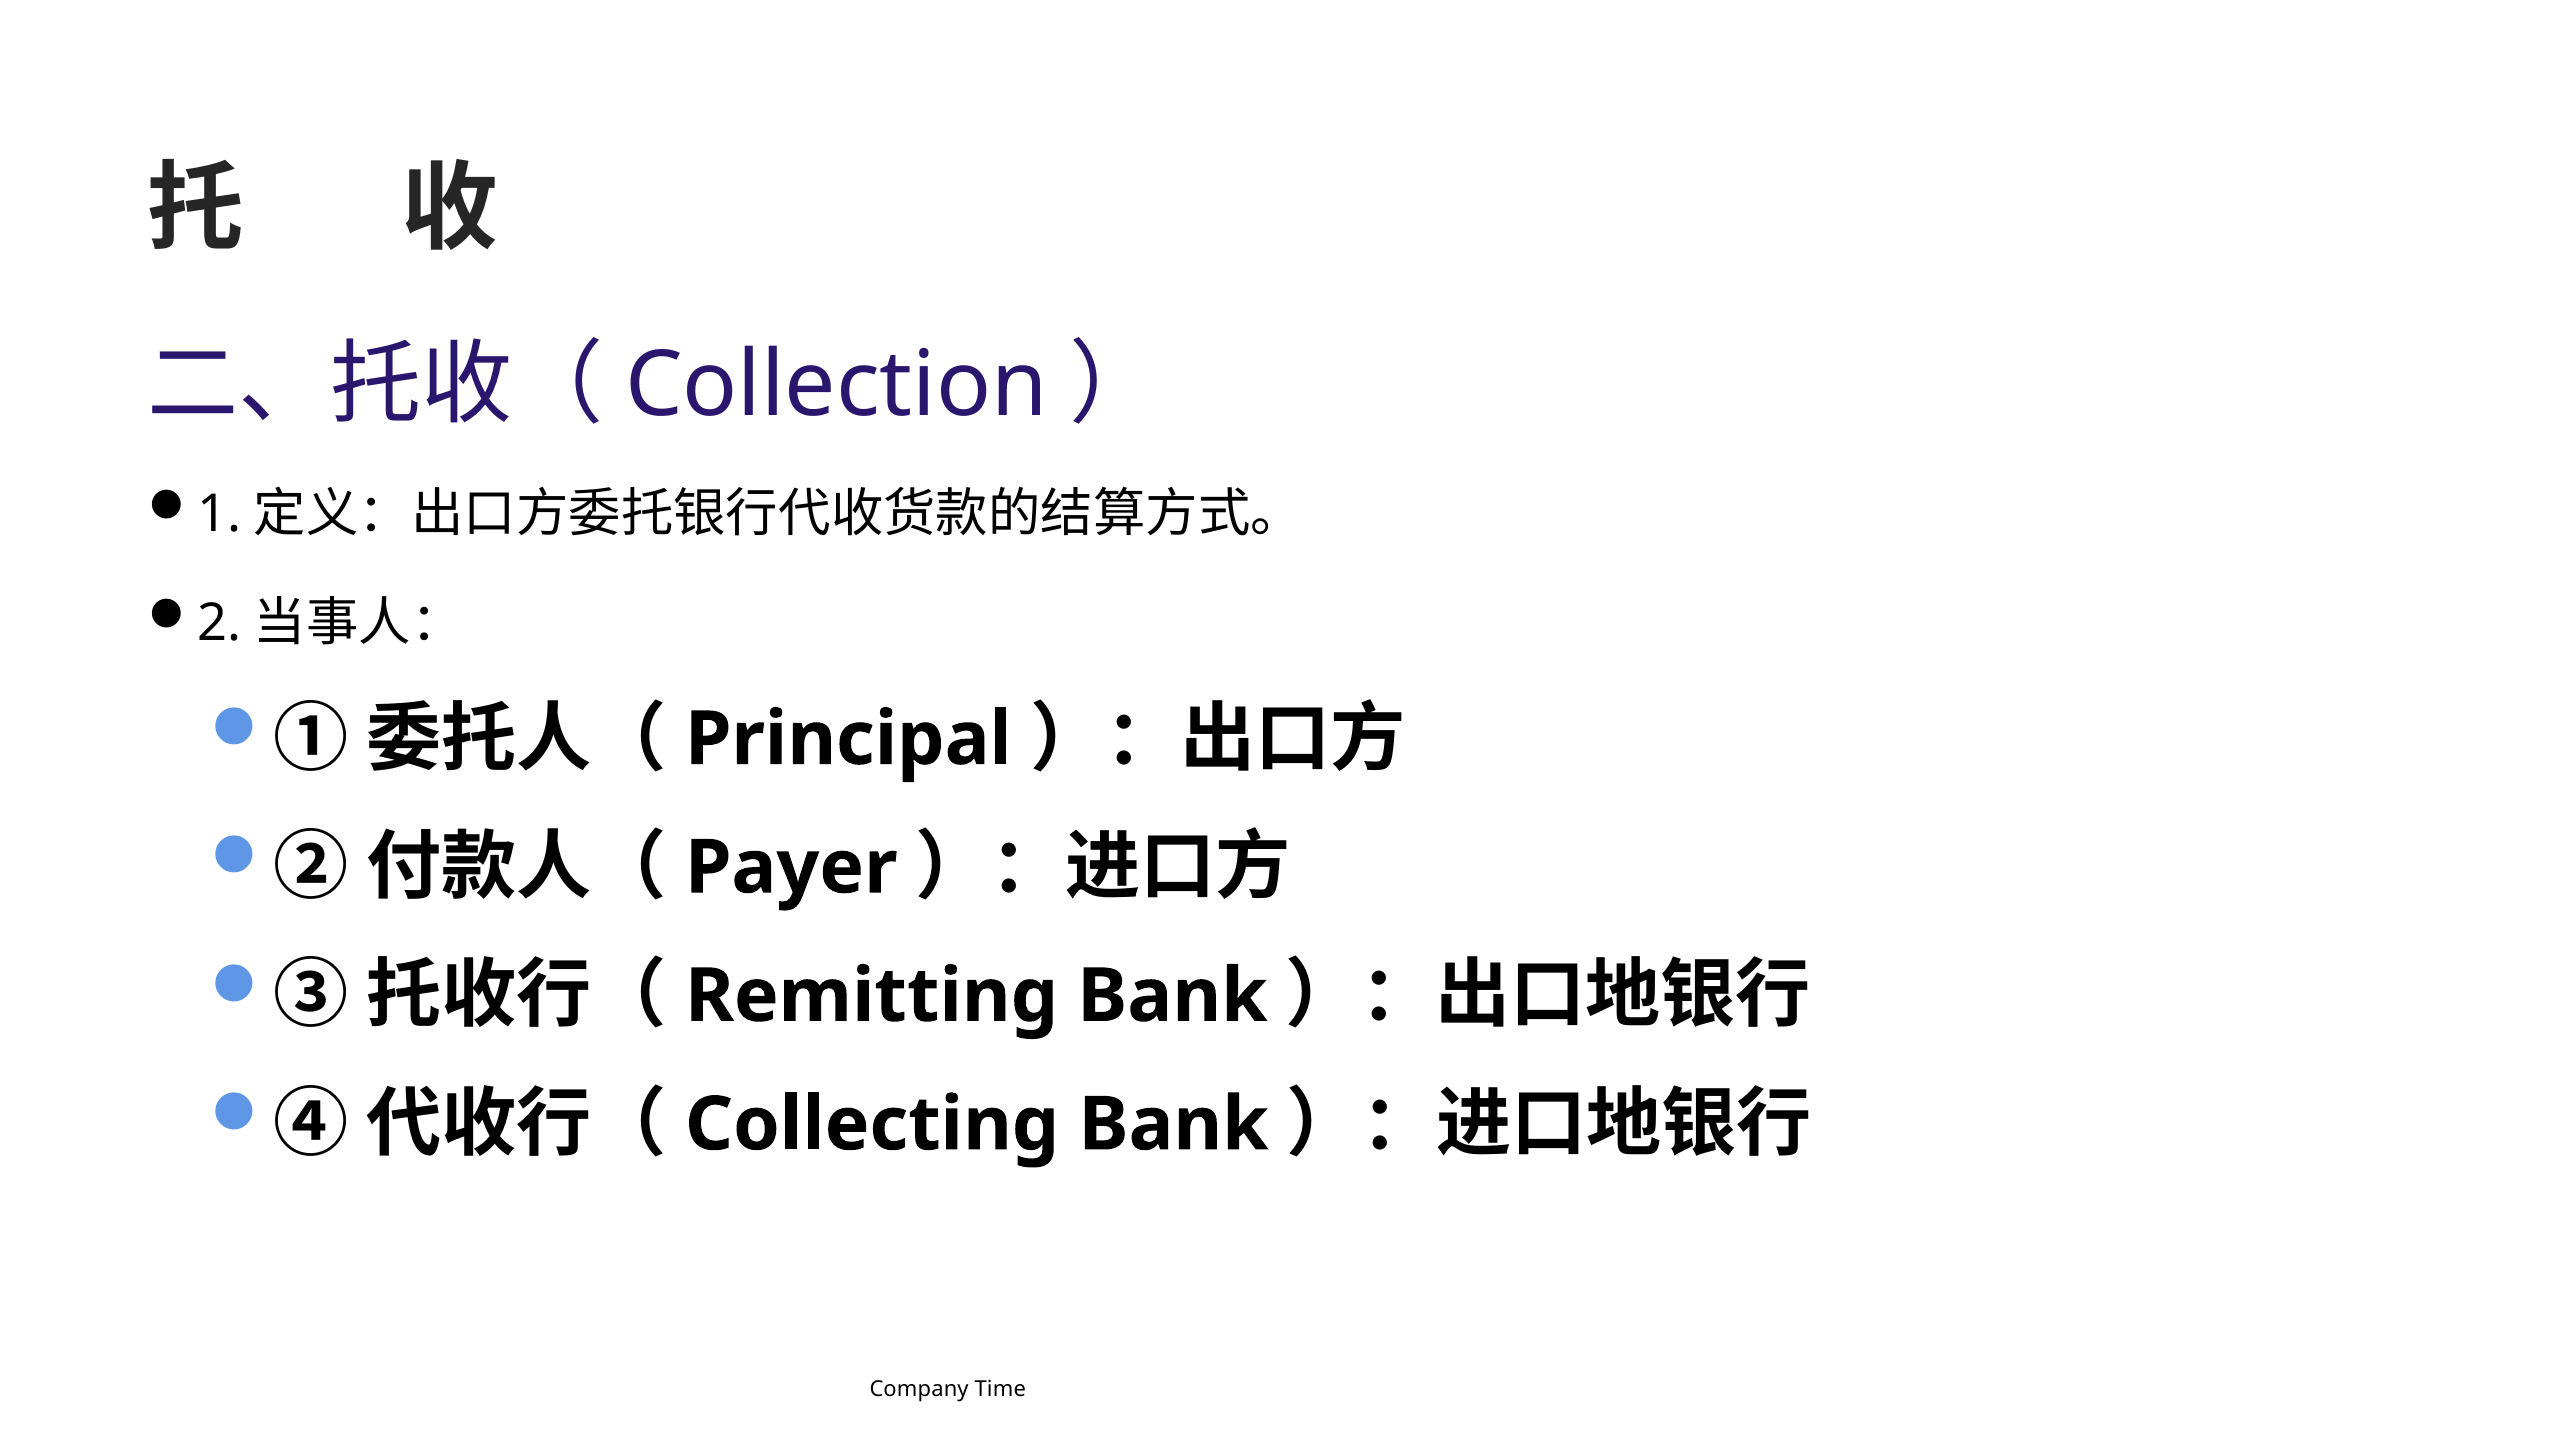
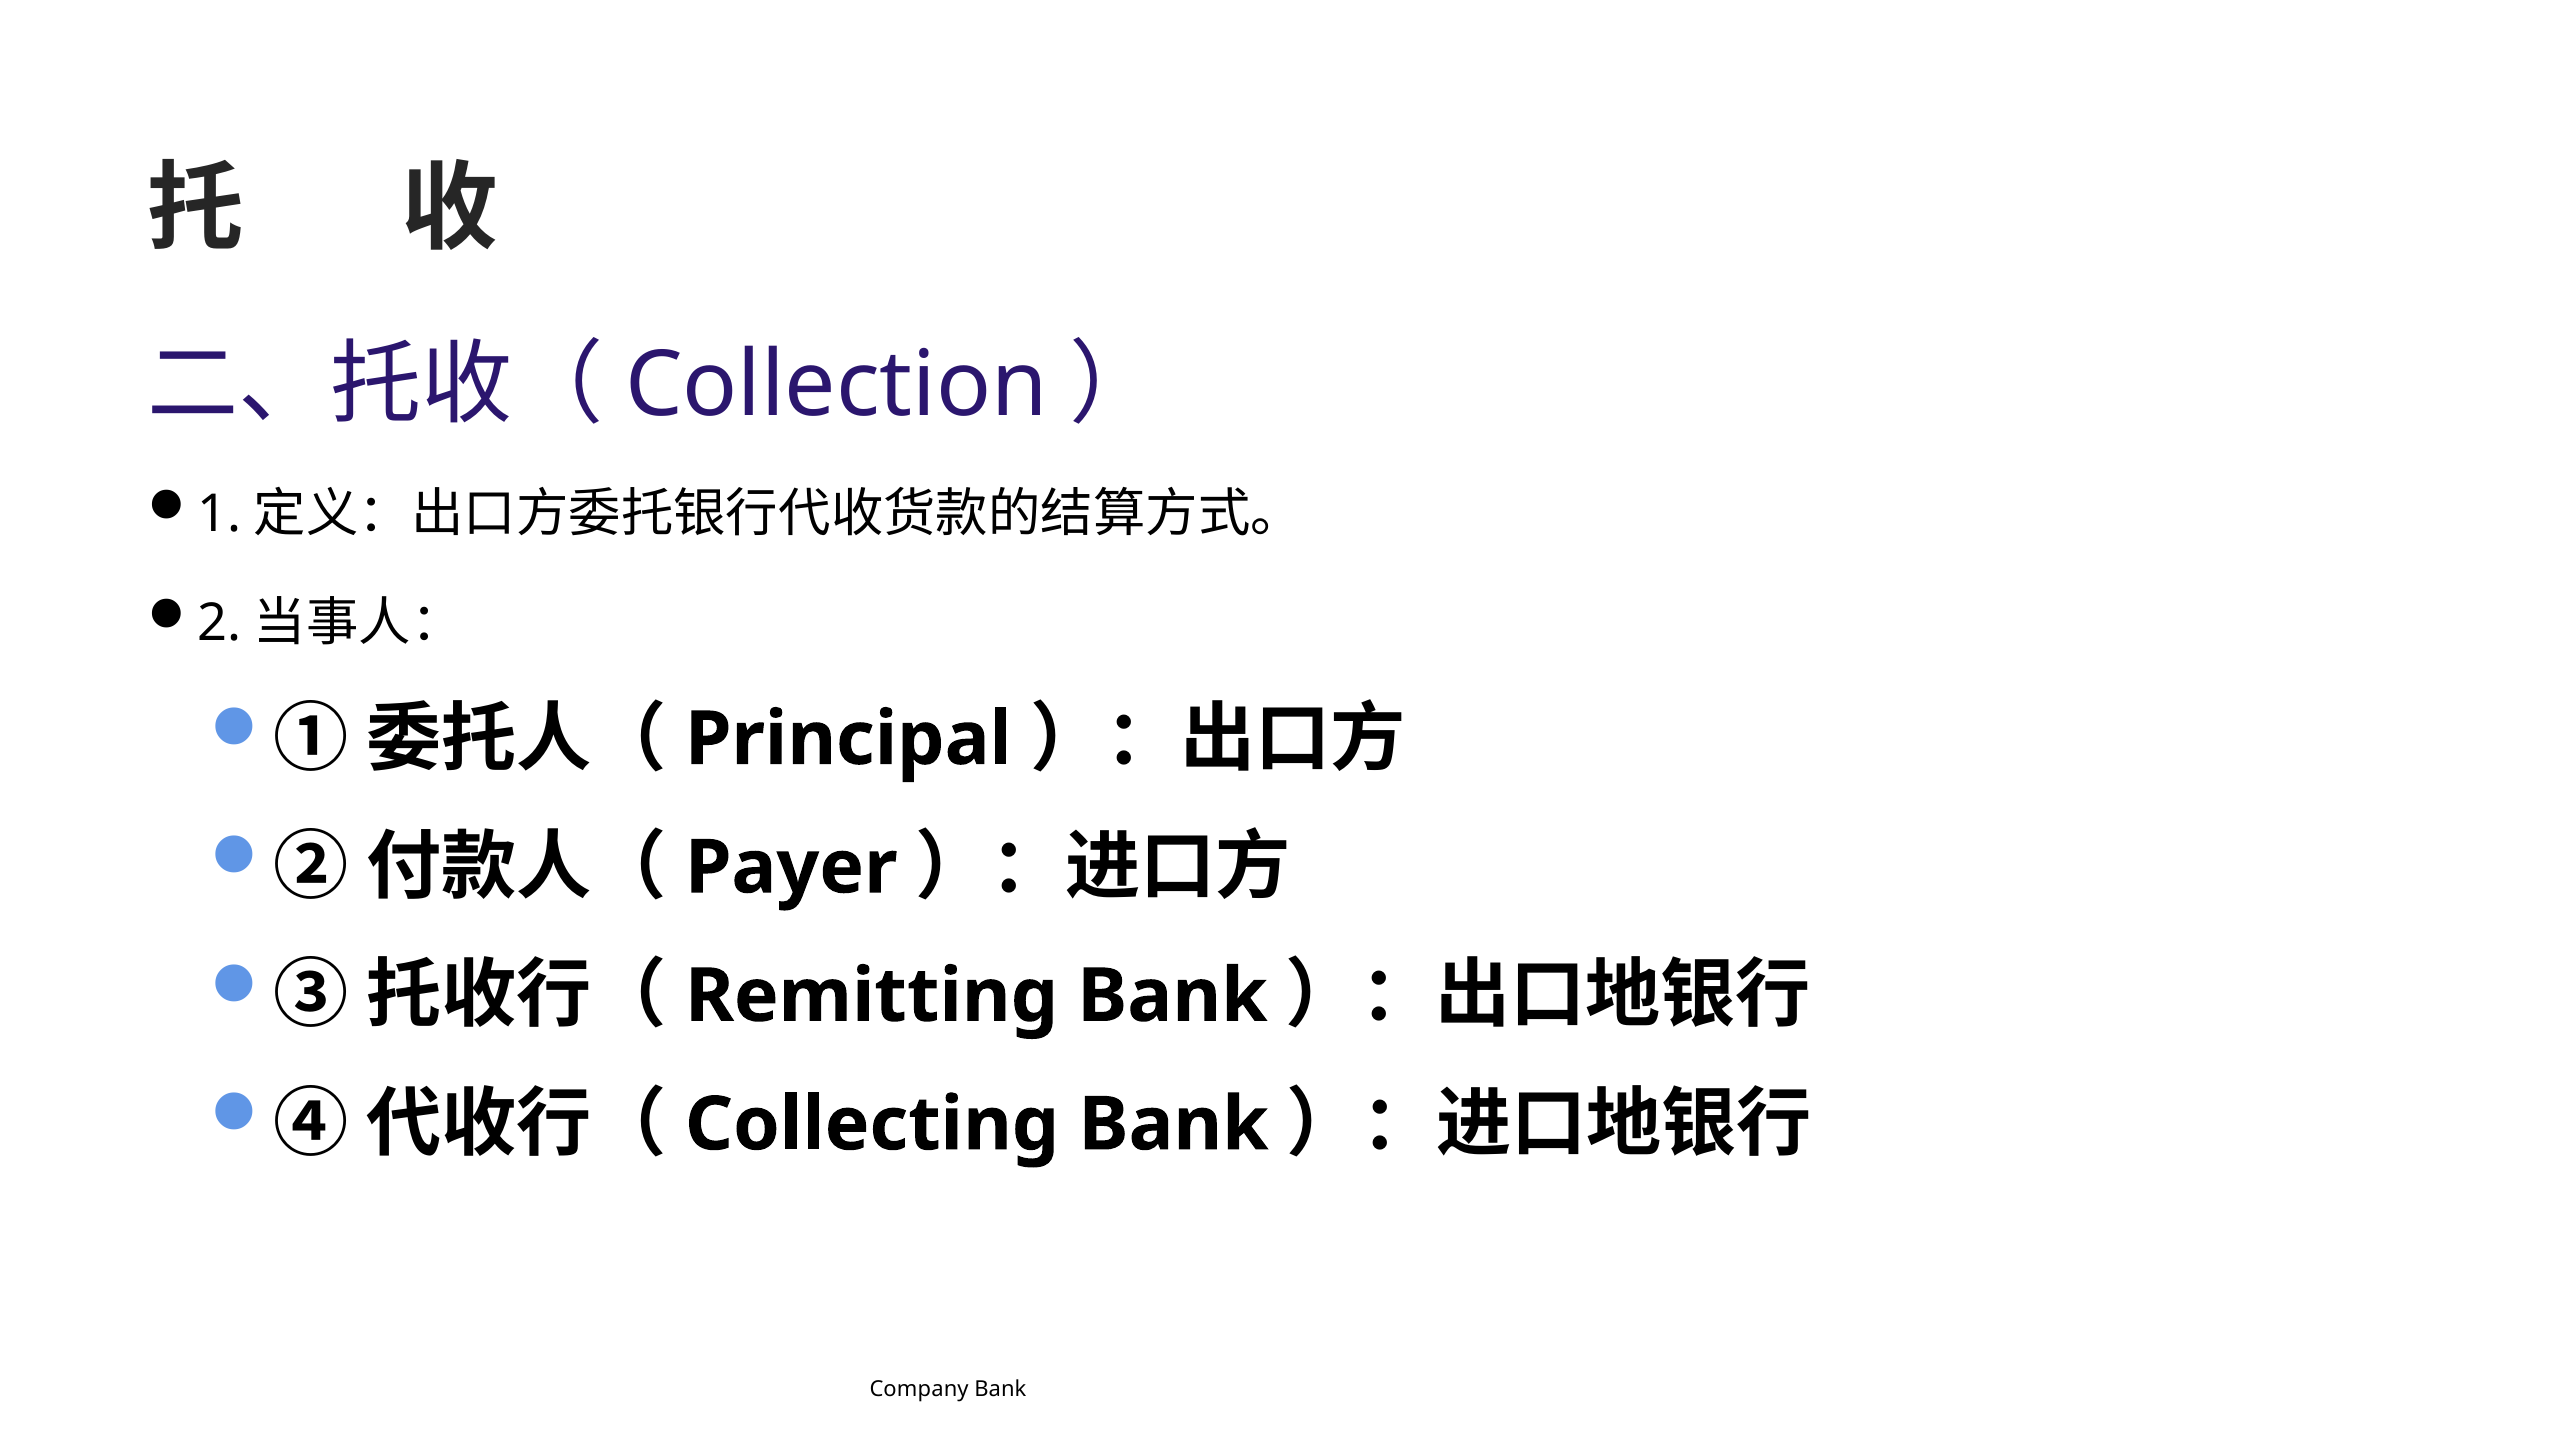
Company Time: Time -> Bank
